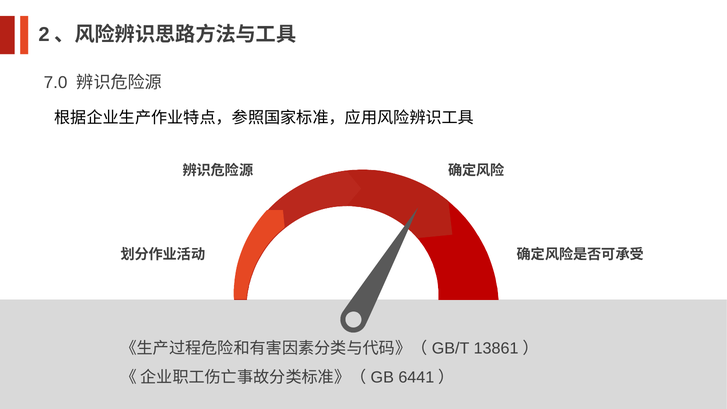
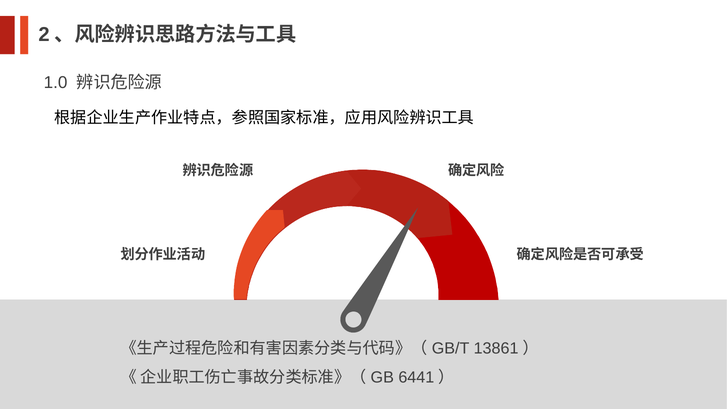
7.0: 7.0 -> 1.0
